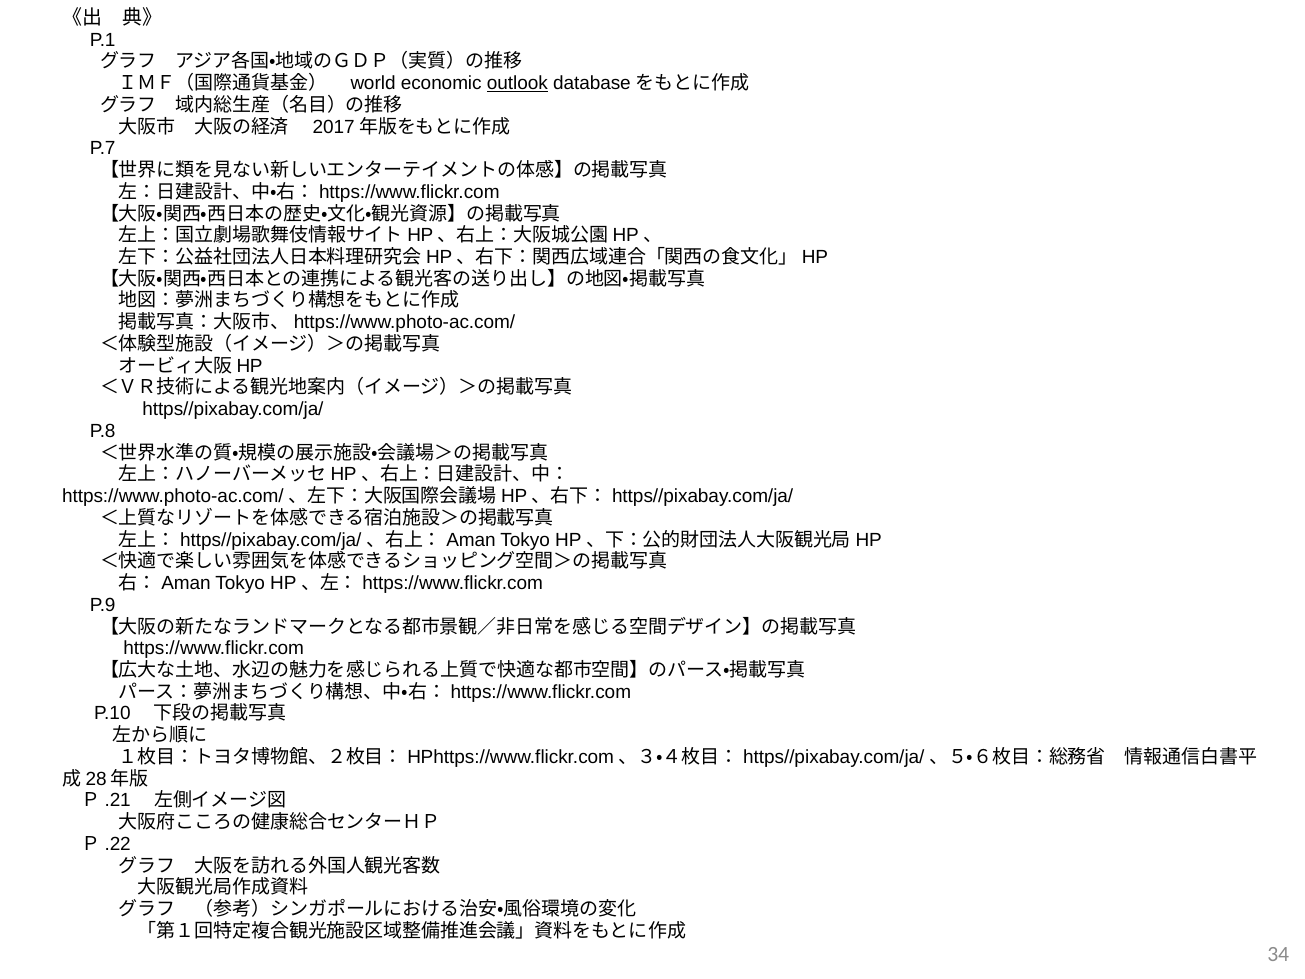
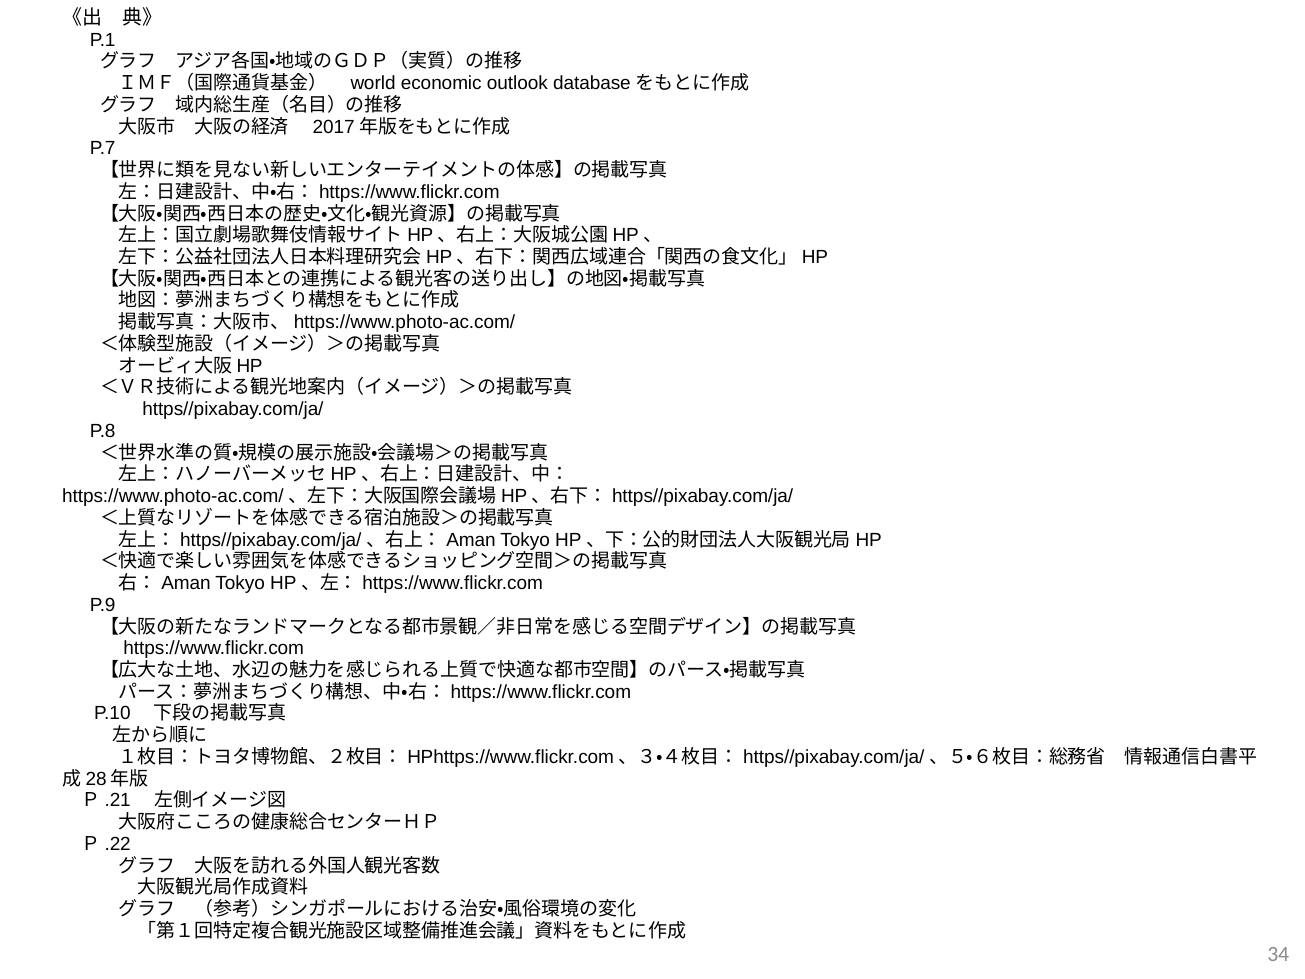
outlook underline: present -> none
